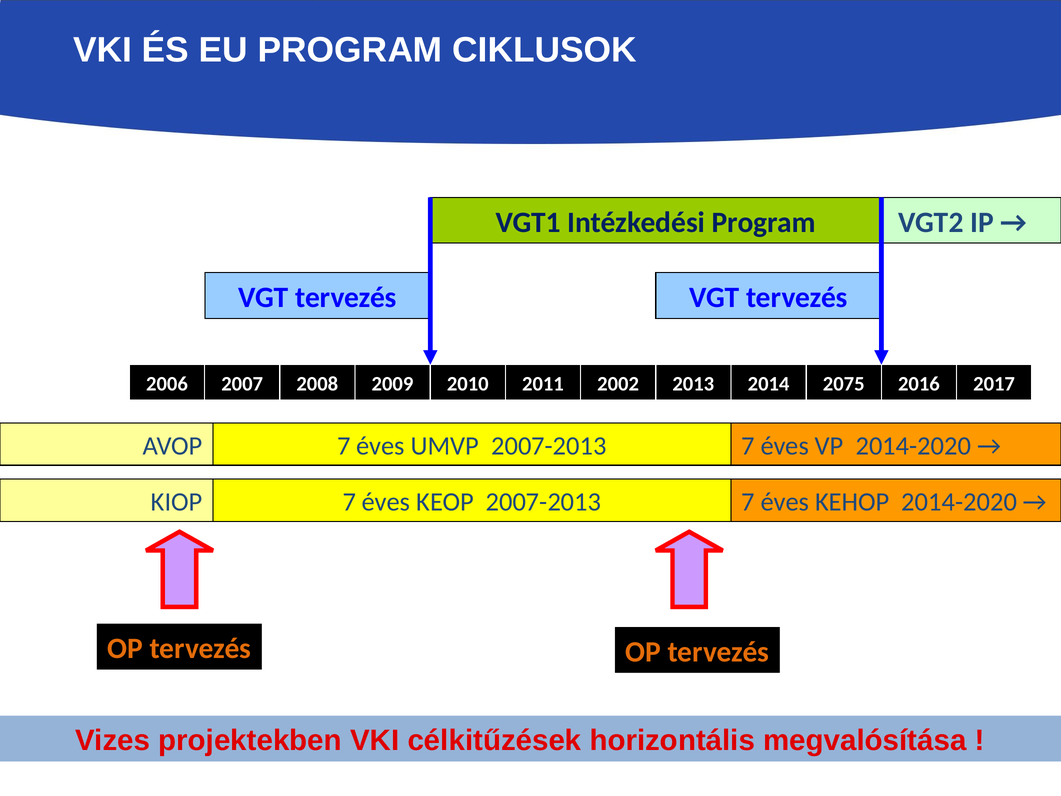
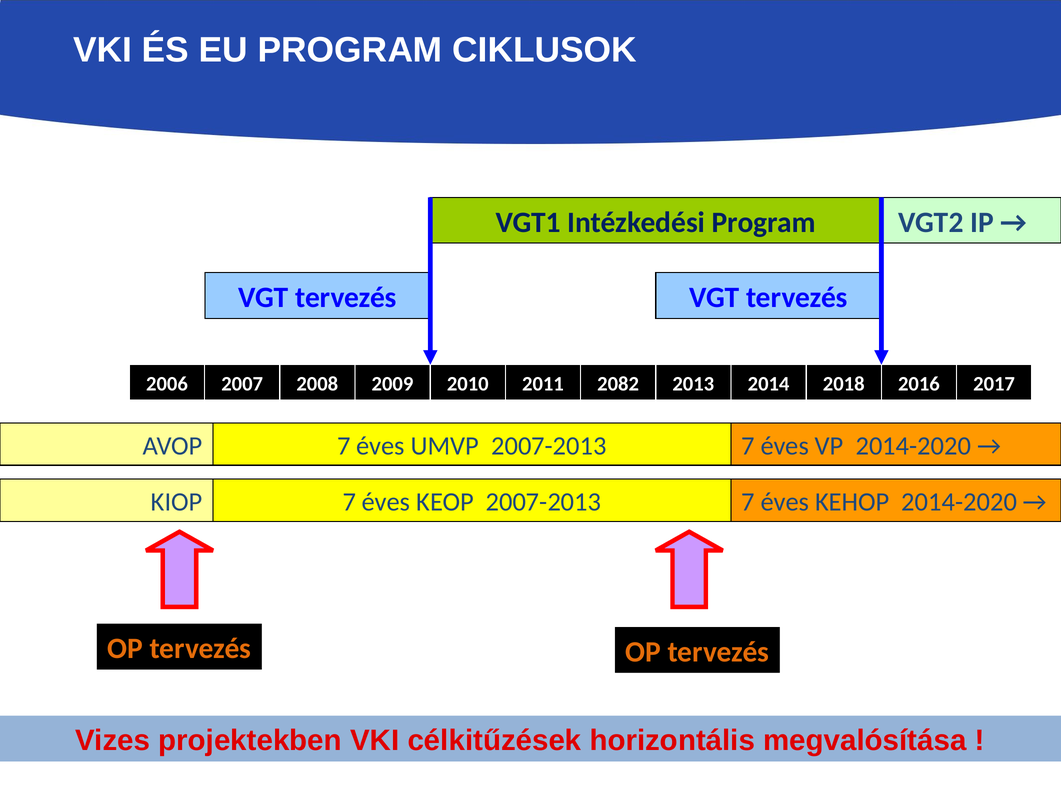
2002: 2002 -> 2082
2075: 2075 -> 2018
